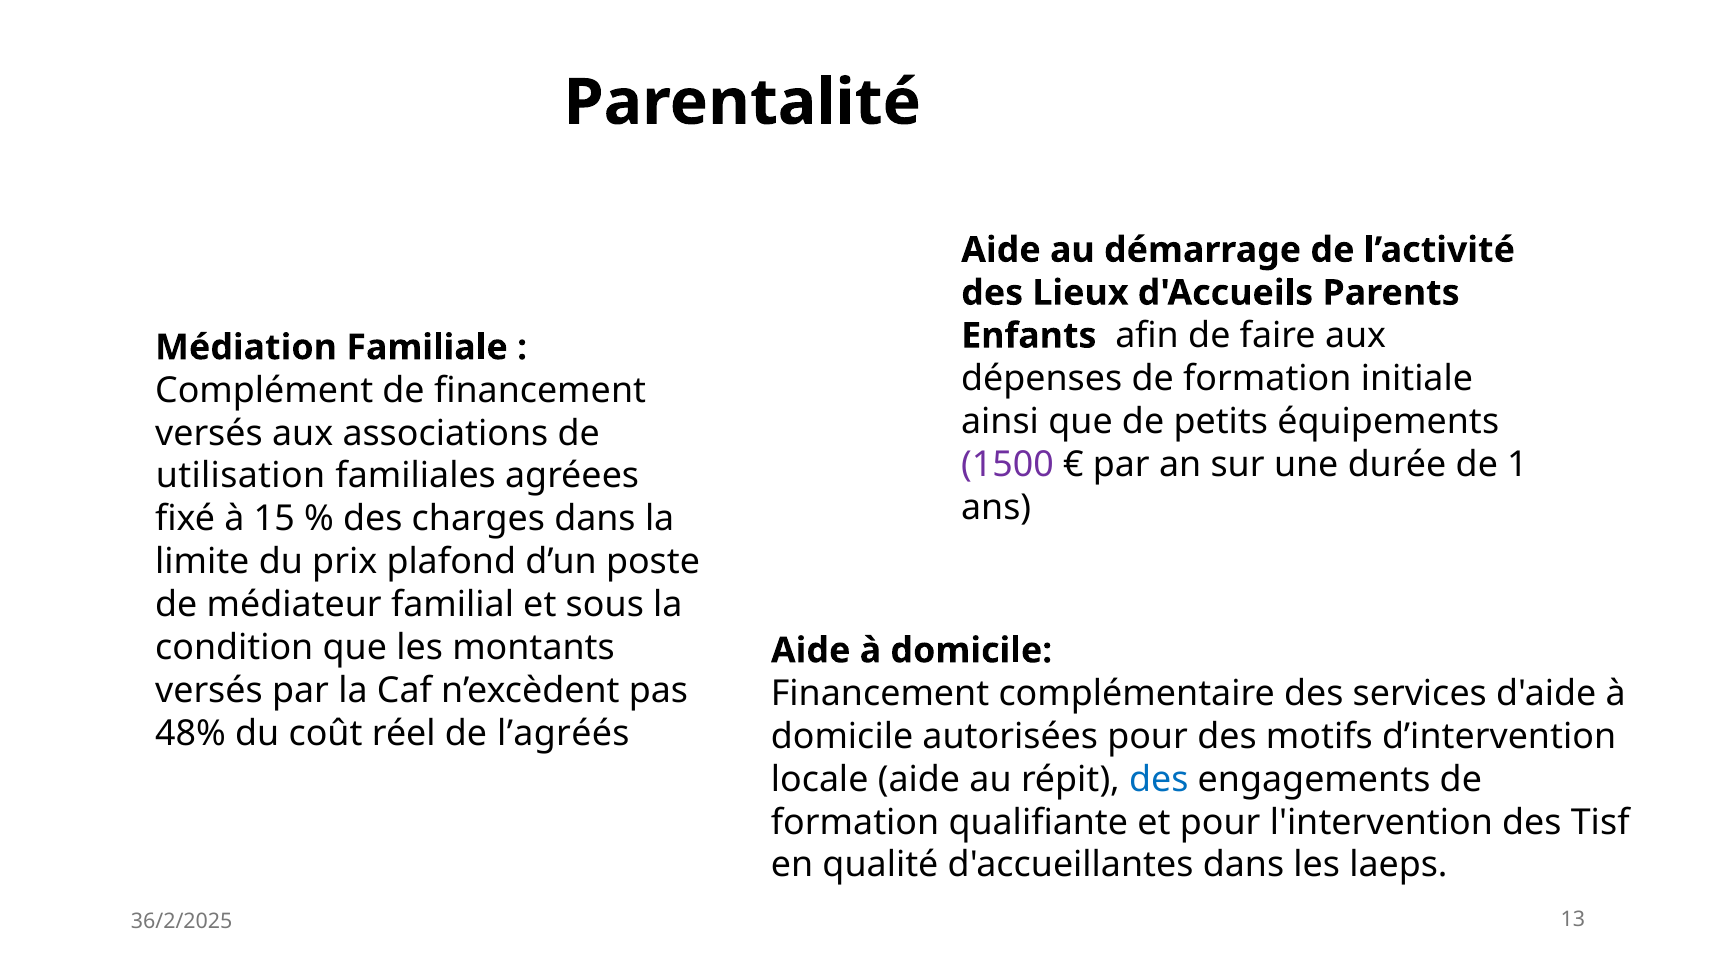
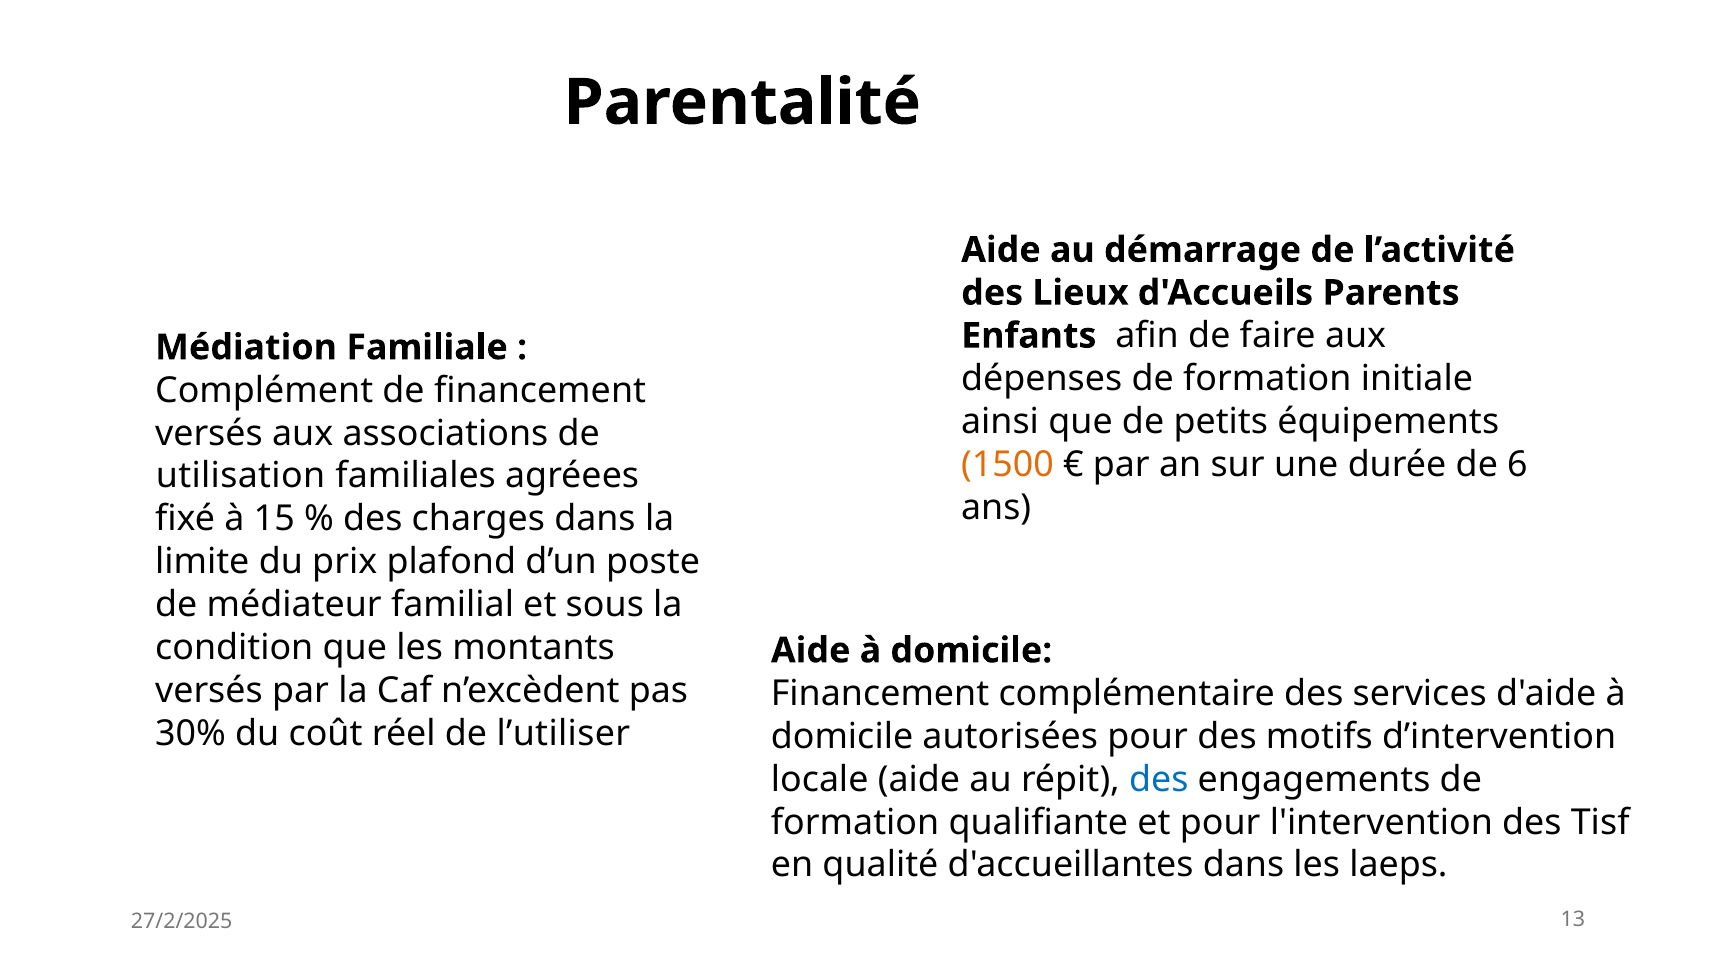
1500 colour: purple -> orange
1: 1 -> 6
48%: 48% -> 30%
l’agréés: l’agréés -> l’utiliser
36/2/2025: 36/2/2025 -> 27/2/2025
